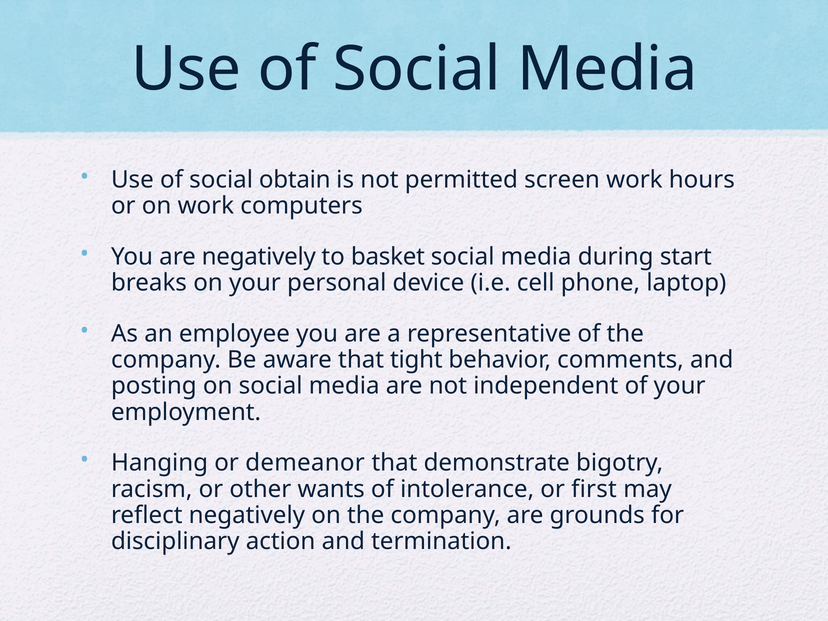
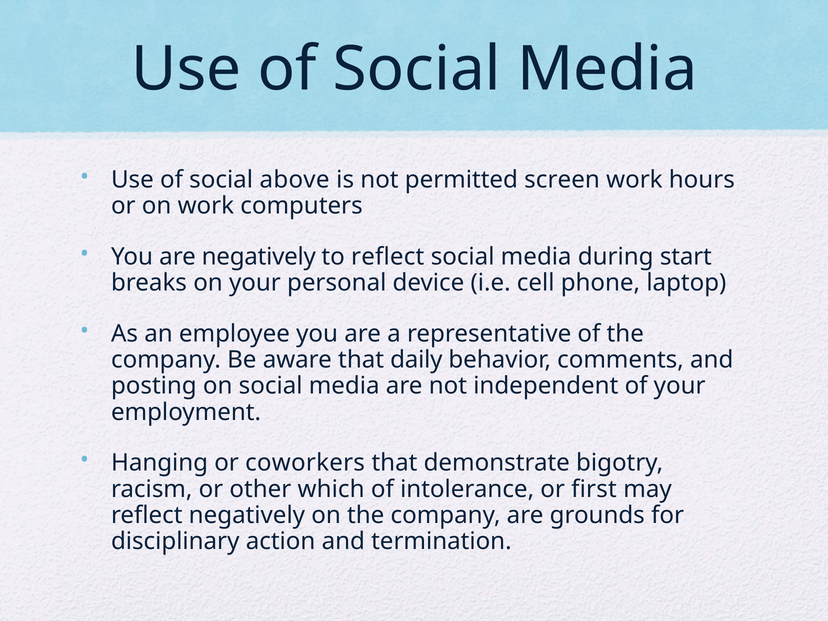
obtain: obtain -> above
to basket: basket -> reflect
tight: tight -> daily
demeanor: demeanor -> coworkers
wants: wants -> which
